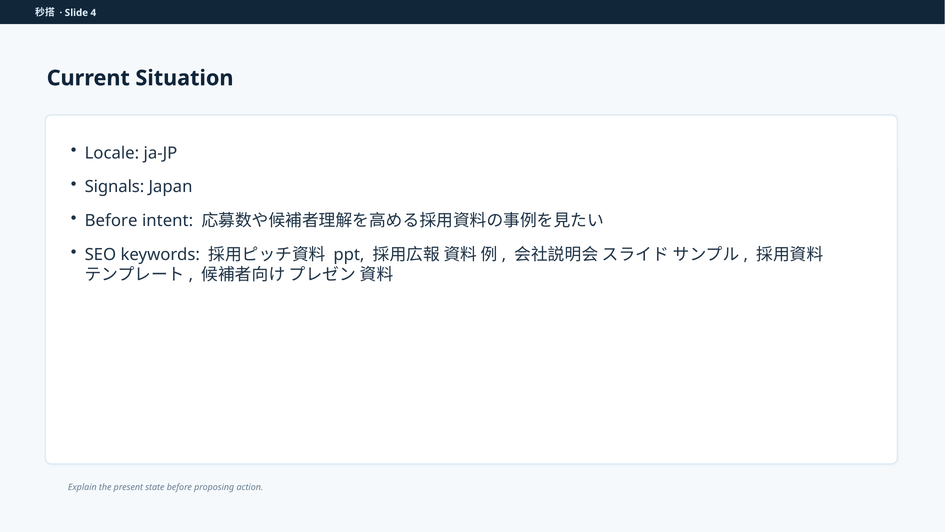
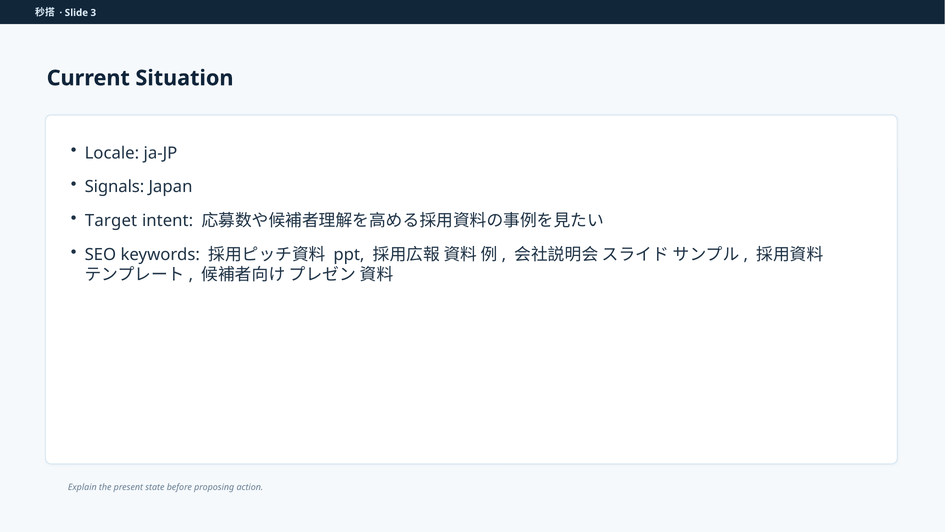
4: 4 -> 3
Before at (111, 221): Before -> Target
